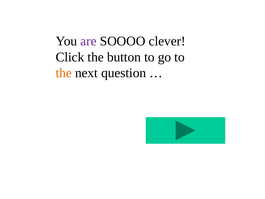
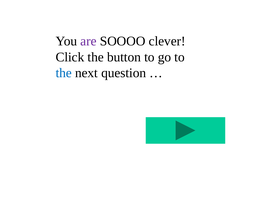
the at (64, 73) colour: orange -> blue
